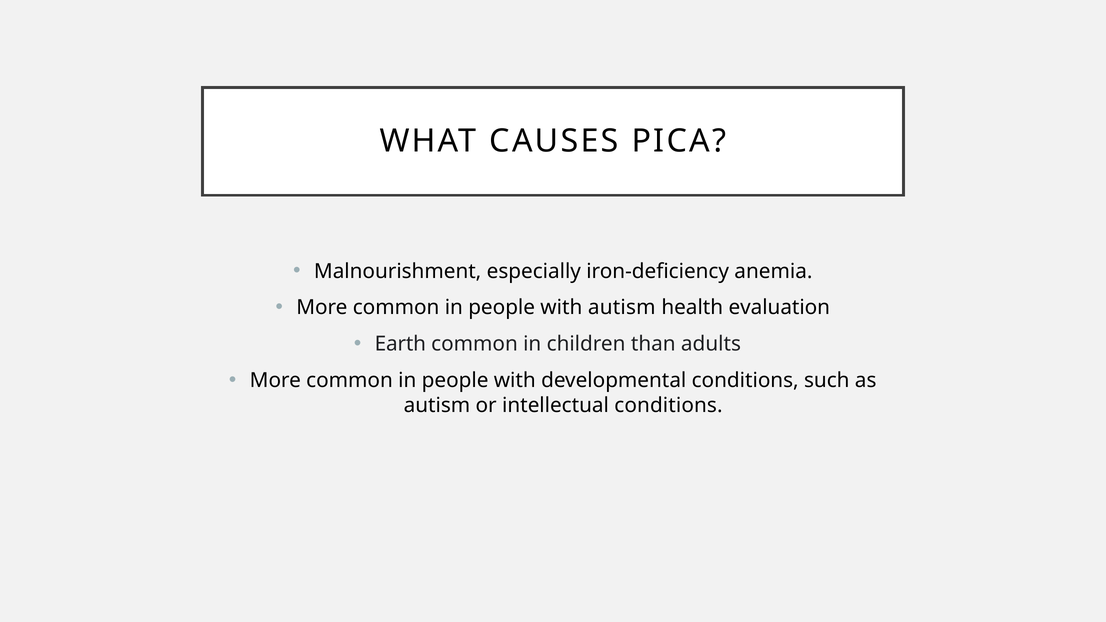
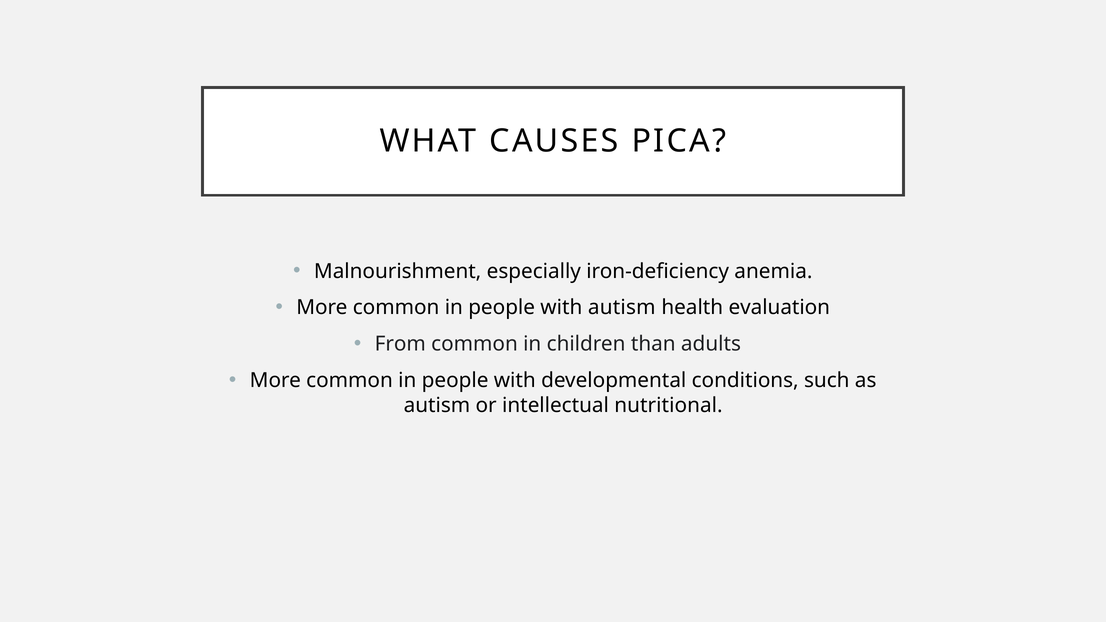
Earth: Earth -> From
intellectual conditions: conditions -> nutritional
